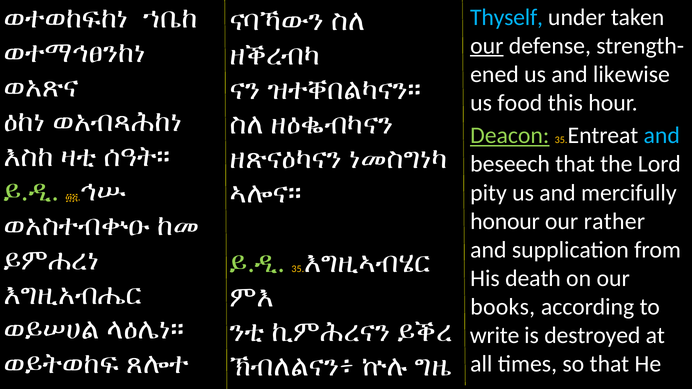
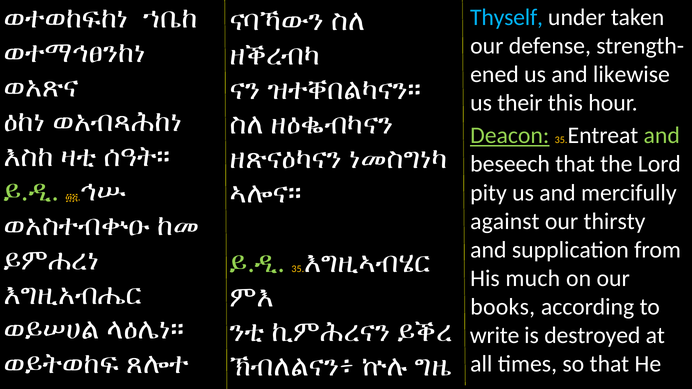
our at (487, 46) underline: present -> none
food: food -> their
and at (662, 136) colour: light blue -> light green
honour: honour -> against
rather: rather -> thirsty
death: death -> much
